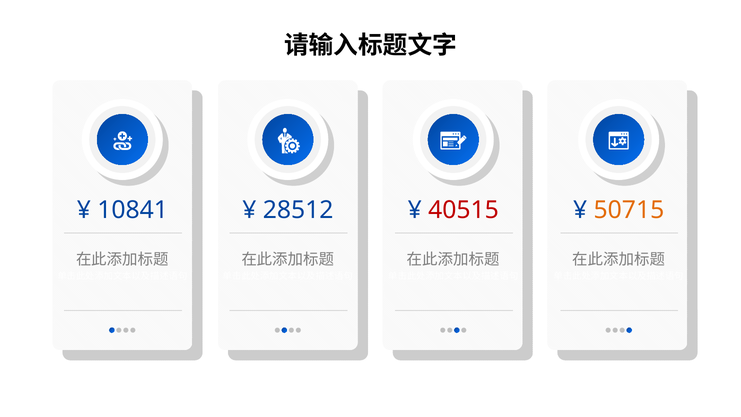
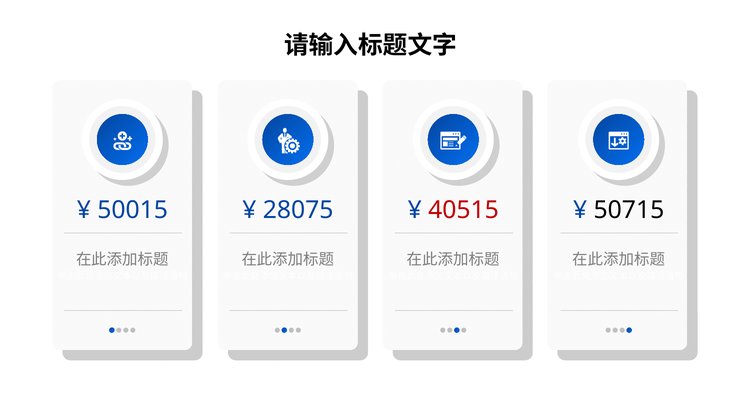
10841: 10841 -> 50015
28512: 28512 -> 28075
50715 colour: orange -> black
